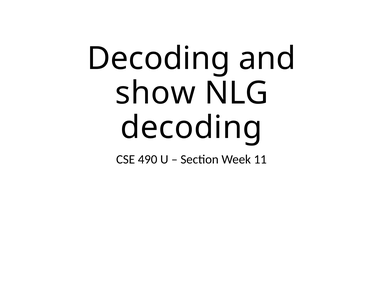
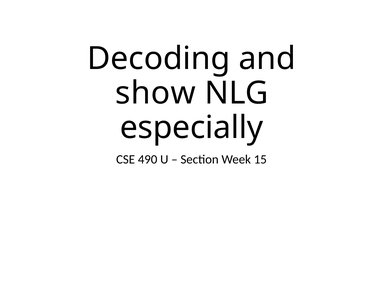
decoding at (191, 128): decoding -> especially
11: 11 -> 15
